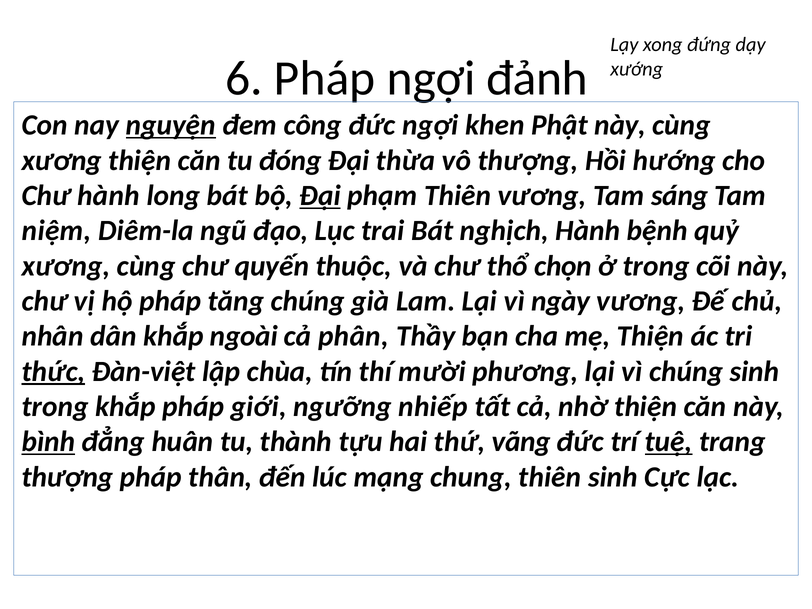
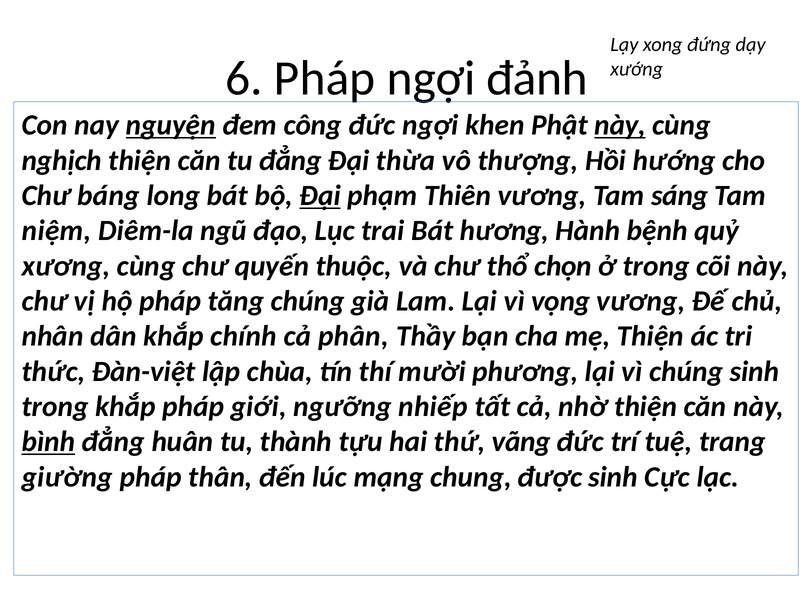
này at (620, 125) underline: none -> present
xương at (62, 160): xương -> nghịch
tu đóng: đóng -> đẳng
Chư hành: hành -> báng
nghịch: nghịch -> hương
ngày: ngày -> vọng
ngoài: ngoài -> chính
thức underline: present -> none
tuệ underline: present -> none
thượng at (68, 477): thượng -> giường
chung thiên: thiên -> được
